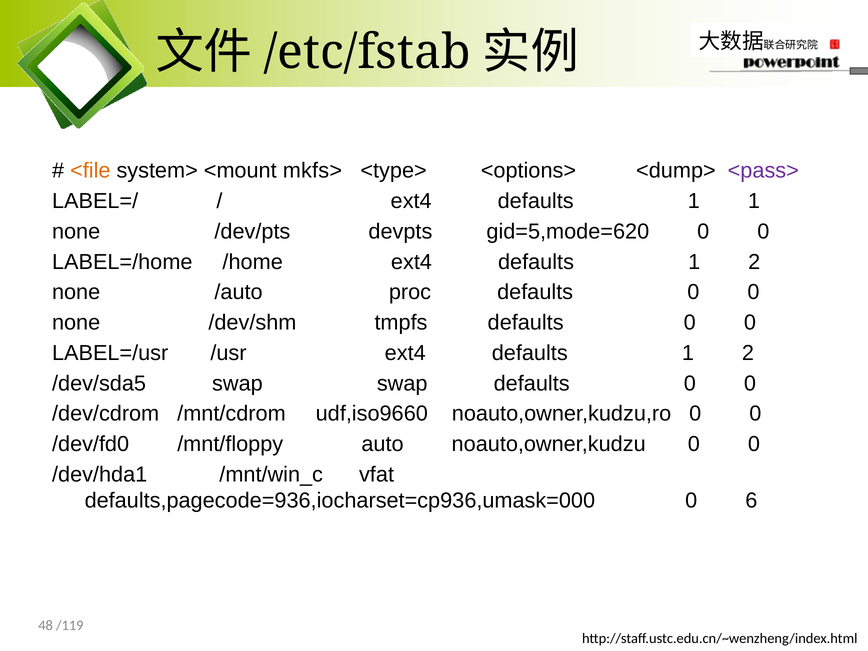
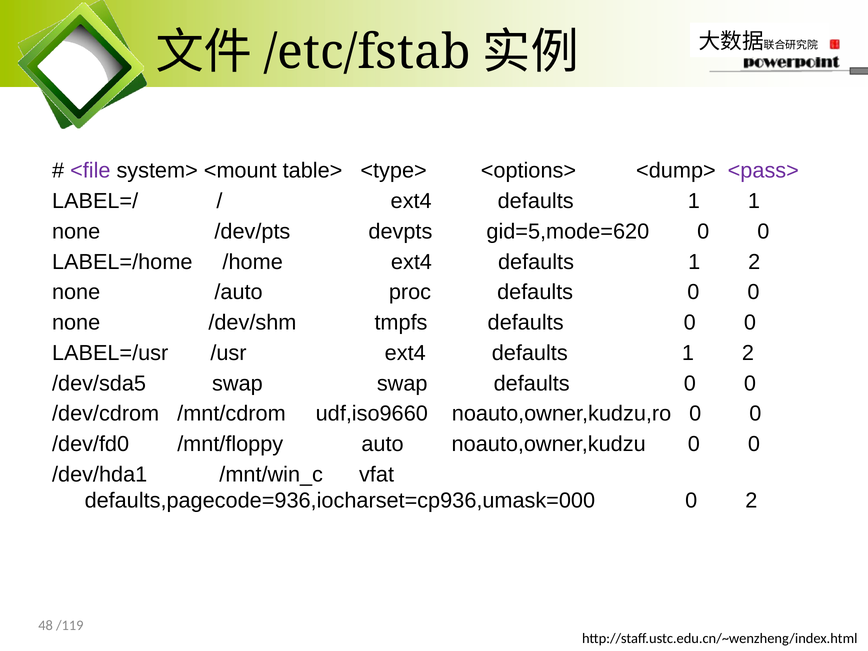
<file colour: orange -> purple
mkfs>: mkfs> -> table>
0 6: 6 -> 2
